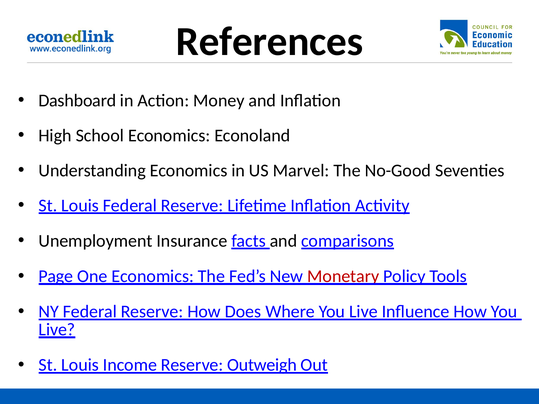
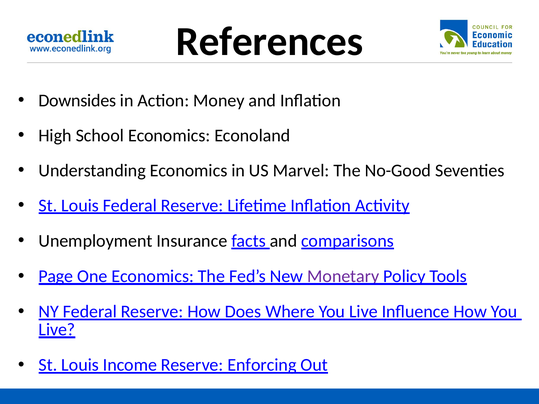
Dashboard: Dashboard -> Downsides
Monetary colour: red -> purple
Outweigh: Outweigh -> Enforcing
